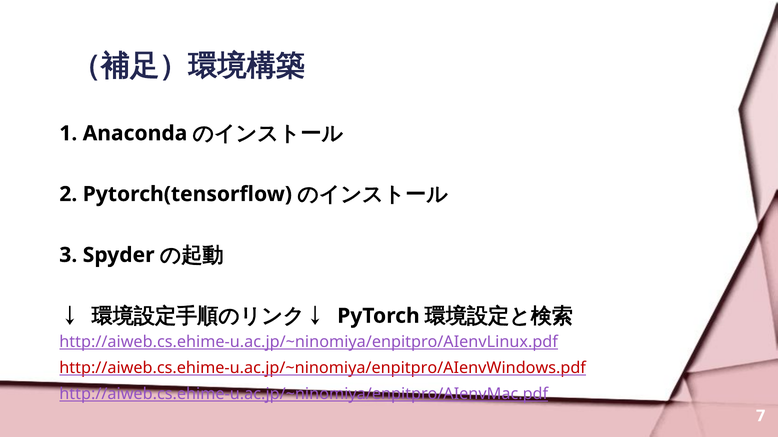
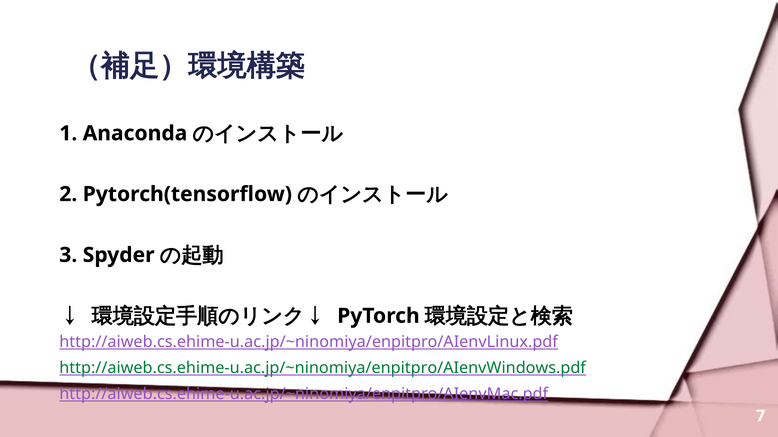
http://aiweb.cs.ehime-u.ac.jp/~ninomiya/enpitpro/AIenvWindows.pdf colour: red -> green
